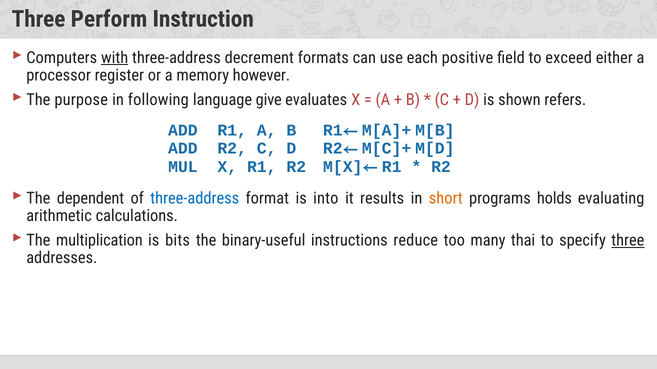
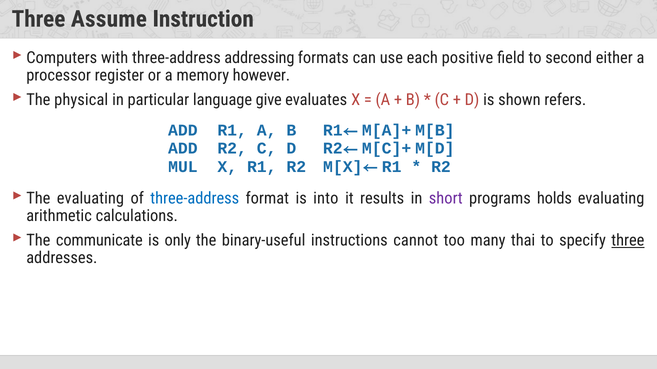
Perform: Perform -> Assume
with underline: present -> none
decrement: decrement -> addressing
exceed: exceed -> second
purpose: purpose -> physical
following: following -> particular
The dependent: dependent -> evaluating
short colour: orange -> purple
multiplication: multiplication -> communicate
bits: bits -> only
reduce: reduce -> cannot
